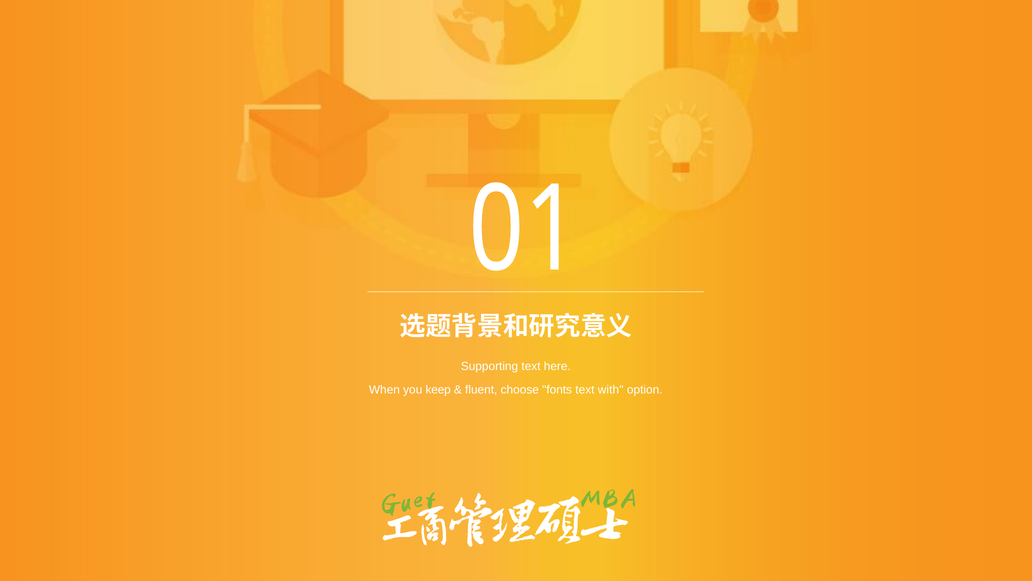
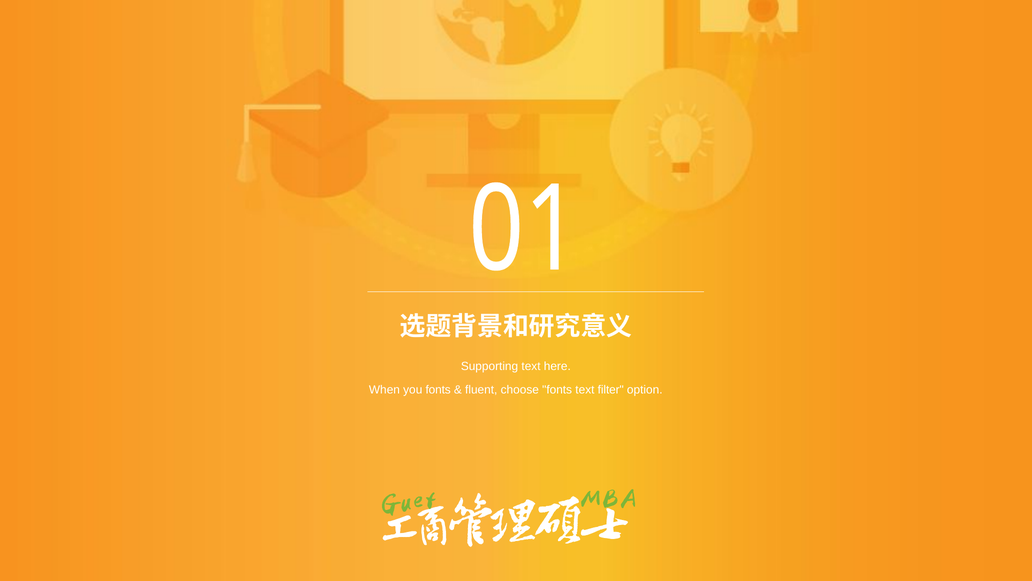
you keep: keep -> fonts
with: with -> filter
